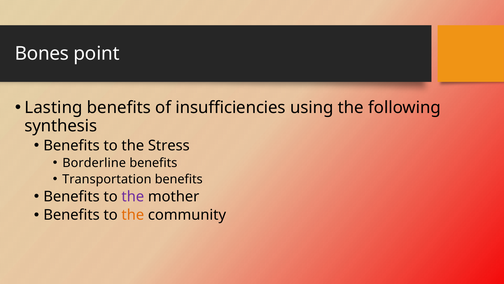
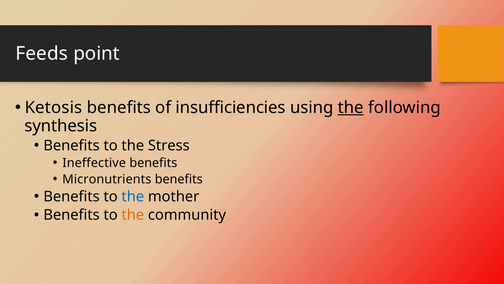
Bones: Bones -> Feeds
Lasting: Lasting -> Ketosis
the at (351, 107) underline: none -> present
Borderline: Borderline -> Ineffective
Transportation: Transportation -> Micronutrients
the at (133, 196) colour: purple -> blue
